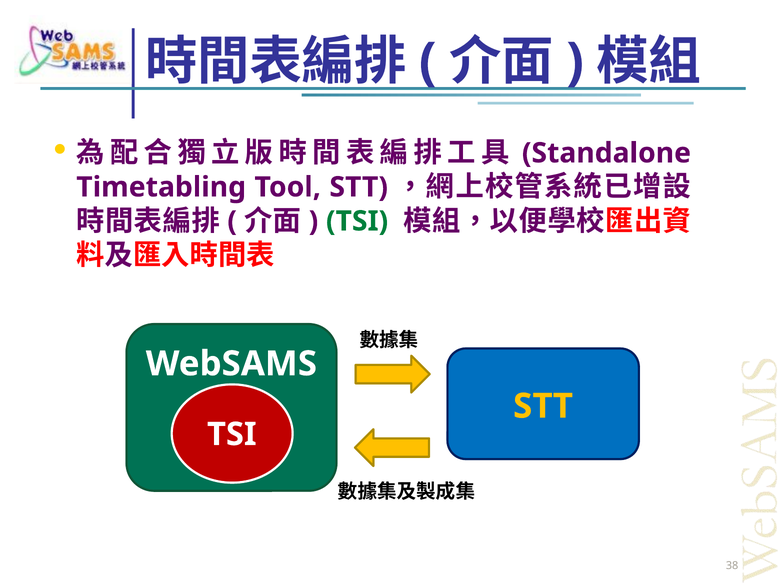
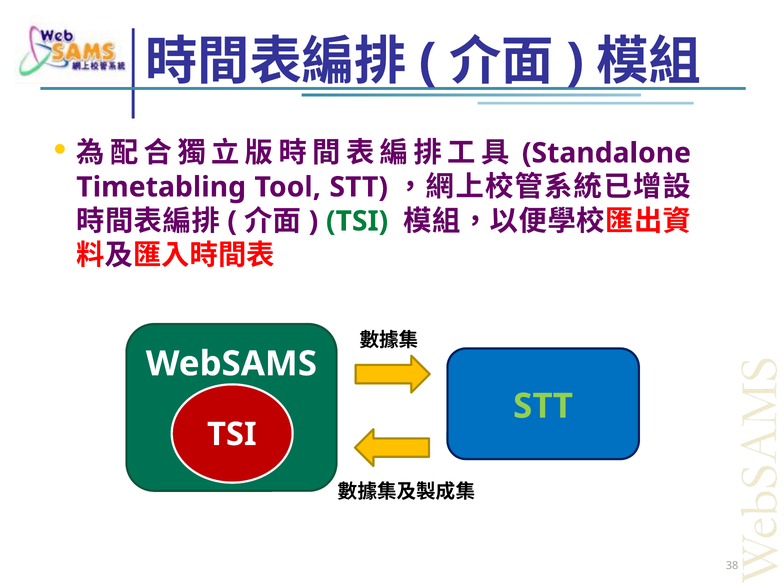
STT at (543, 406) colour: yellow -> light green
